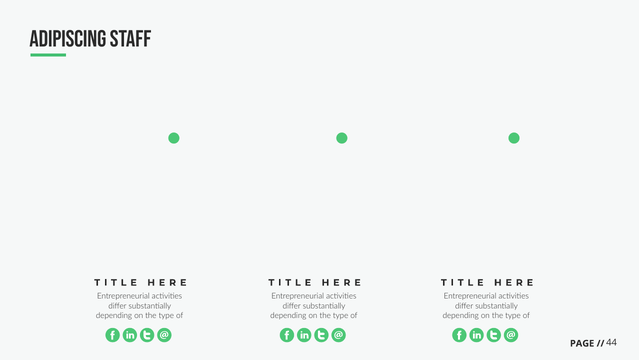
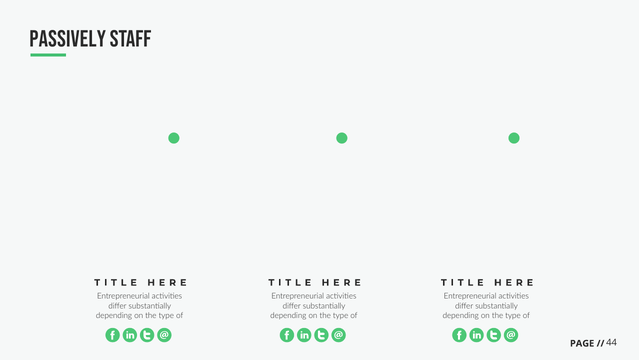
ADIPISCING: ADIPISCING -> PASSIVELY
